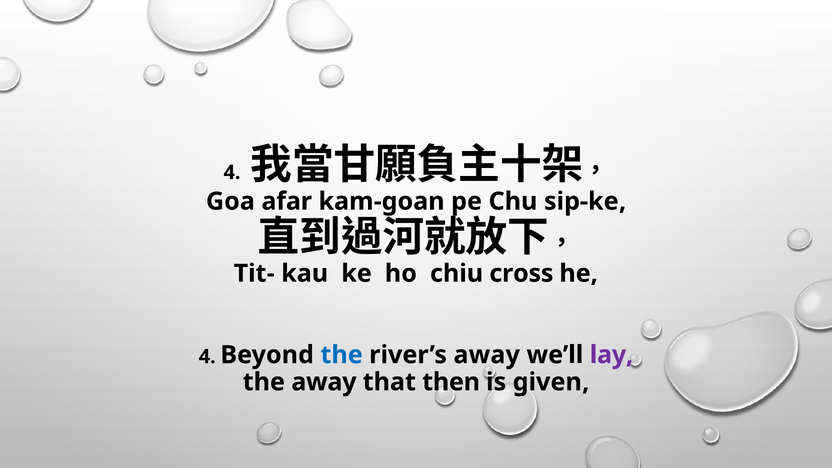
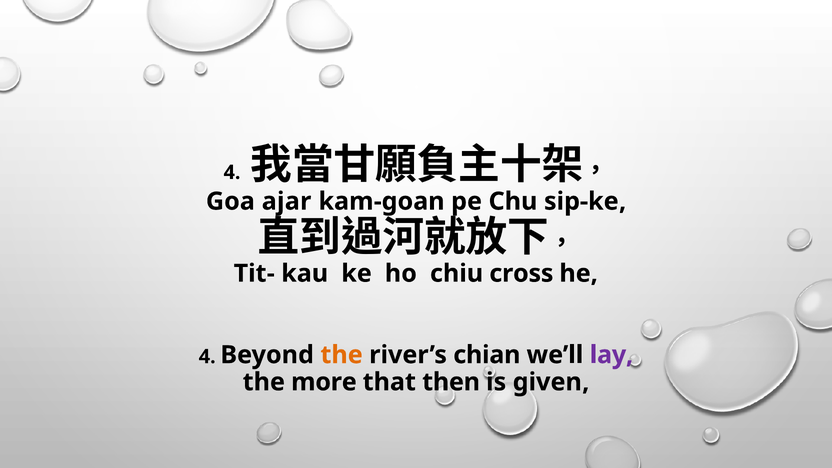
afar: afar -> ajar
the at (342, 355) colour: blue -> orange
river’s away: away -> chian
the away: away -> more
